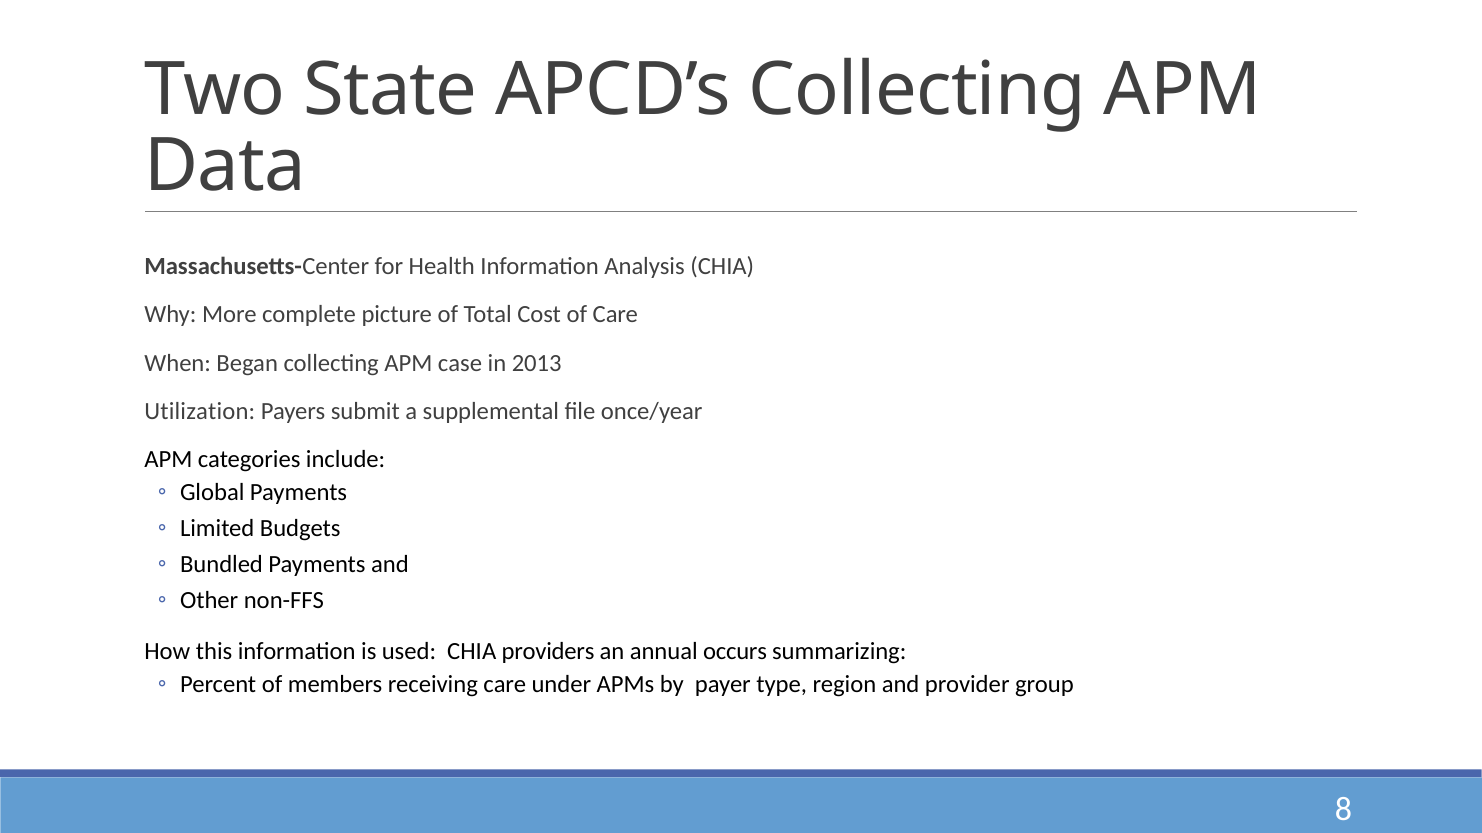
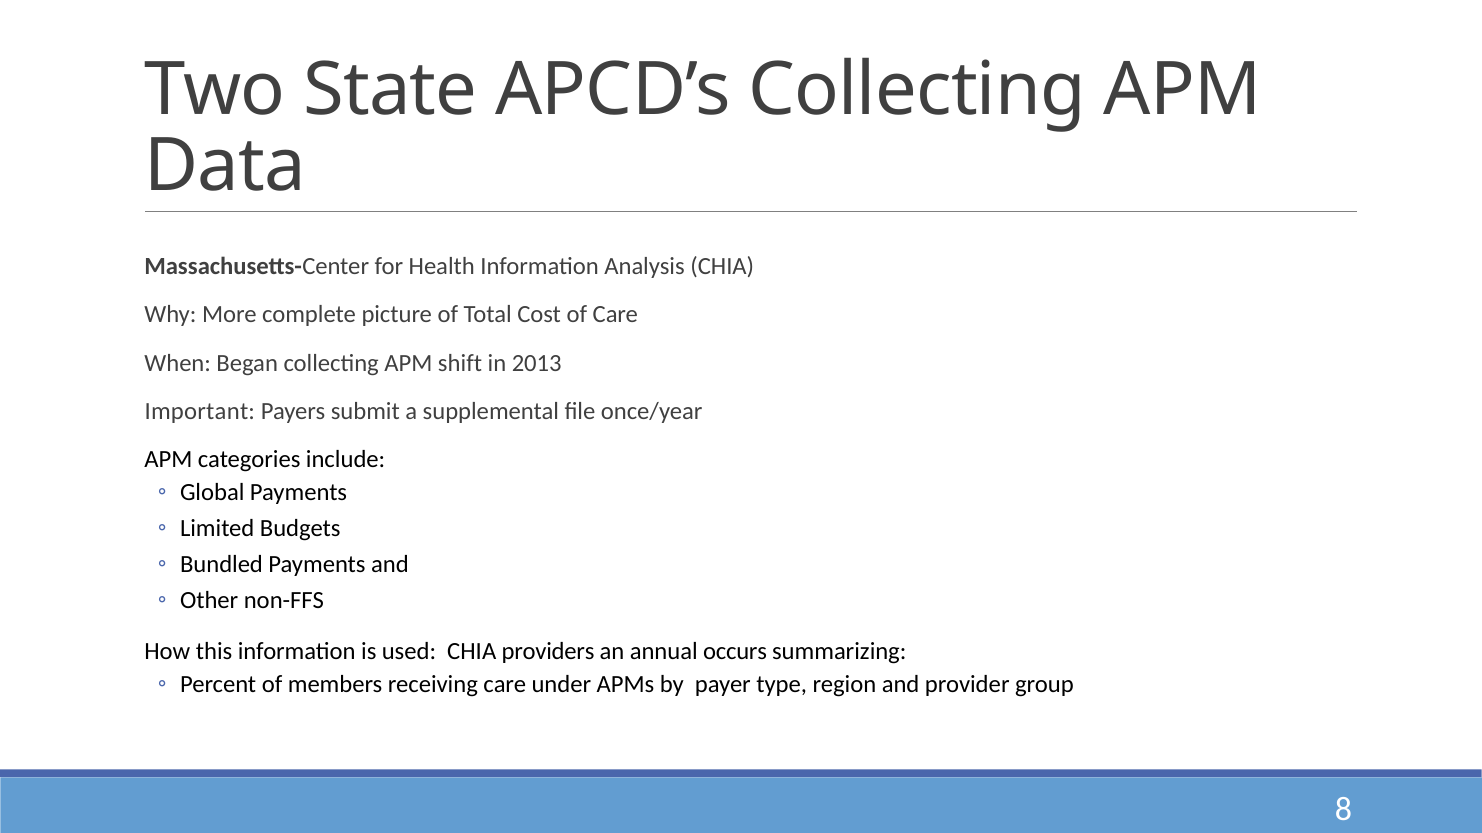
case: case -> shift
Utilization: Utilization -> Important
